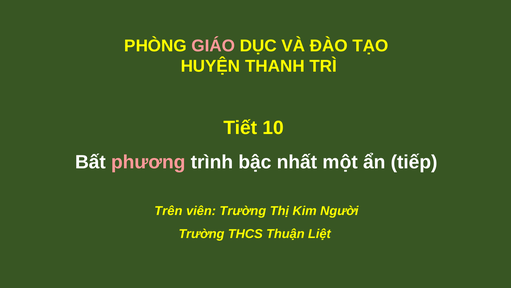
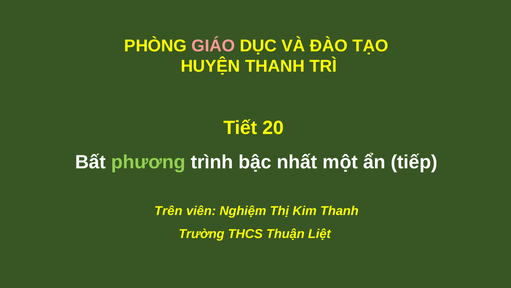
10: 10 -> 20
phương colour: pink -> light green
viên Trường: Trường -> Nghiệm
Kim Người: Người -> Thanh
